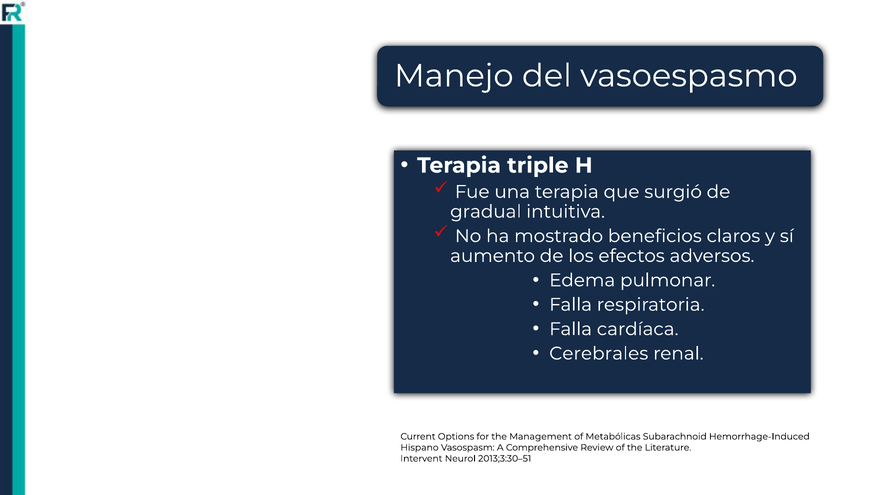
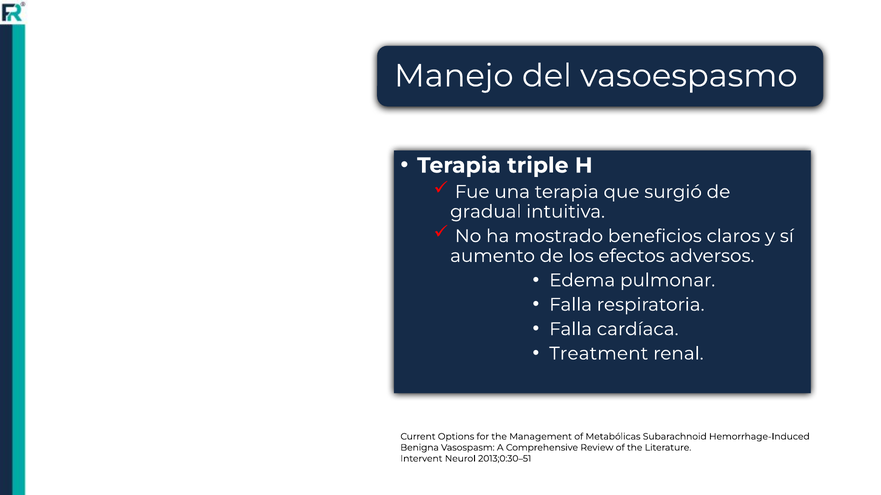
Cerebrales: Cerebrales -> Treatment
Hispano: Hispano -> Benigna
2013;3:30–51: 2013;3:30–51 -> 2013;0:30–51
